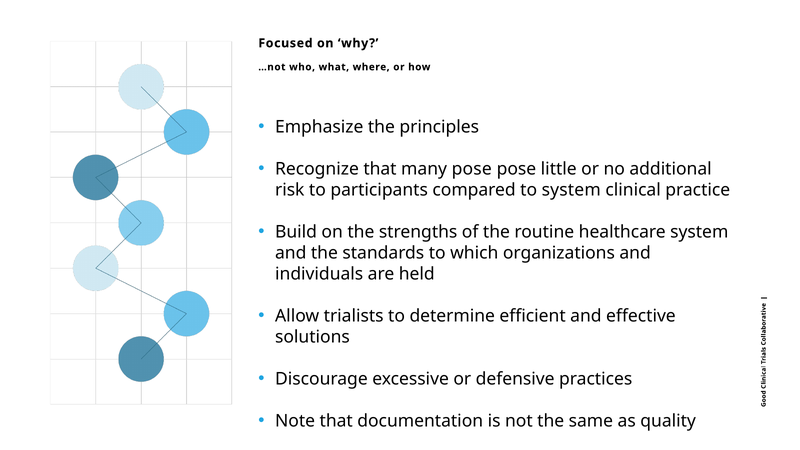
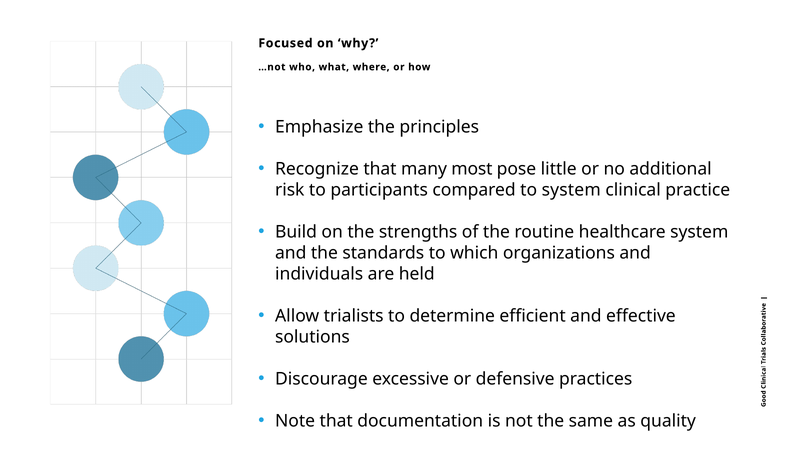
many pose: pose -> most
